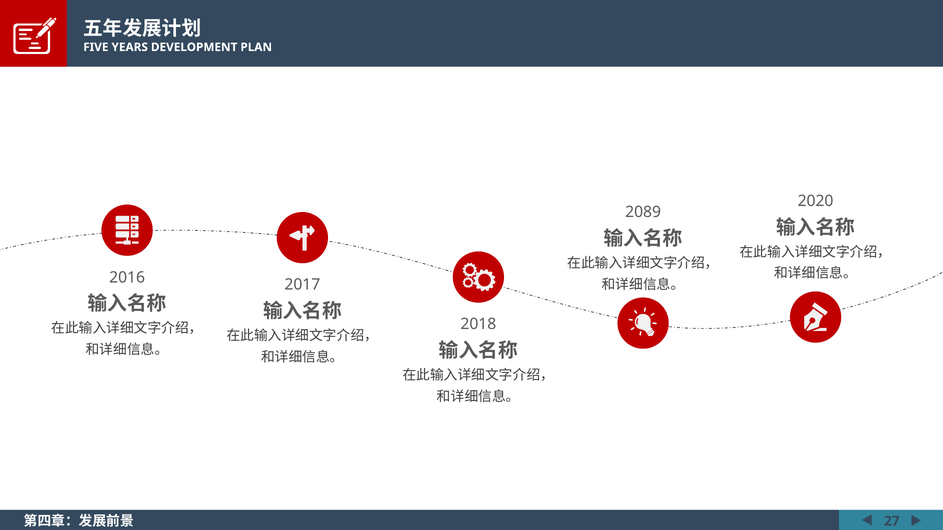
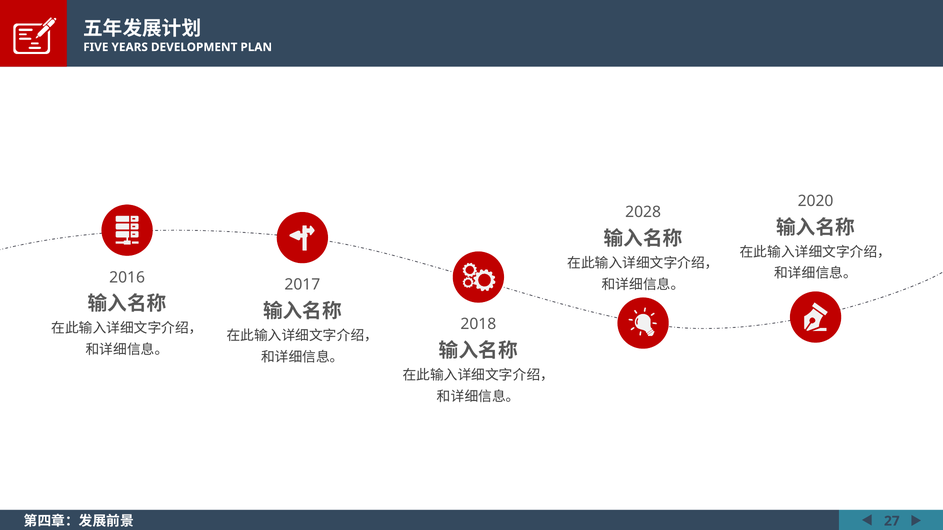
2089: 2089 -> 2028
